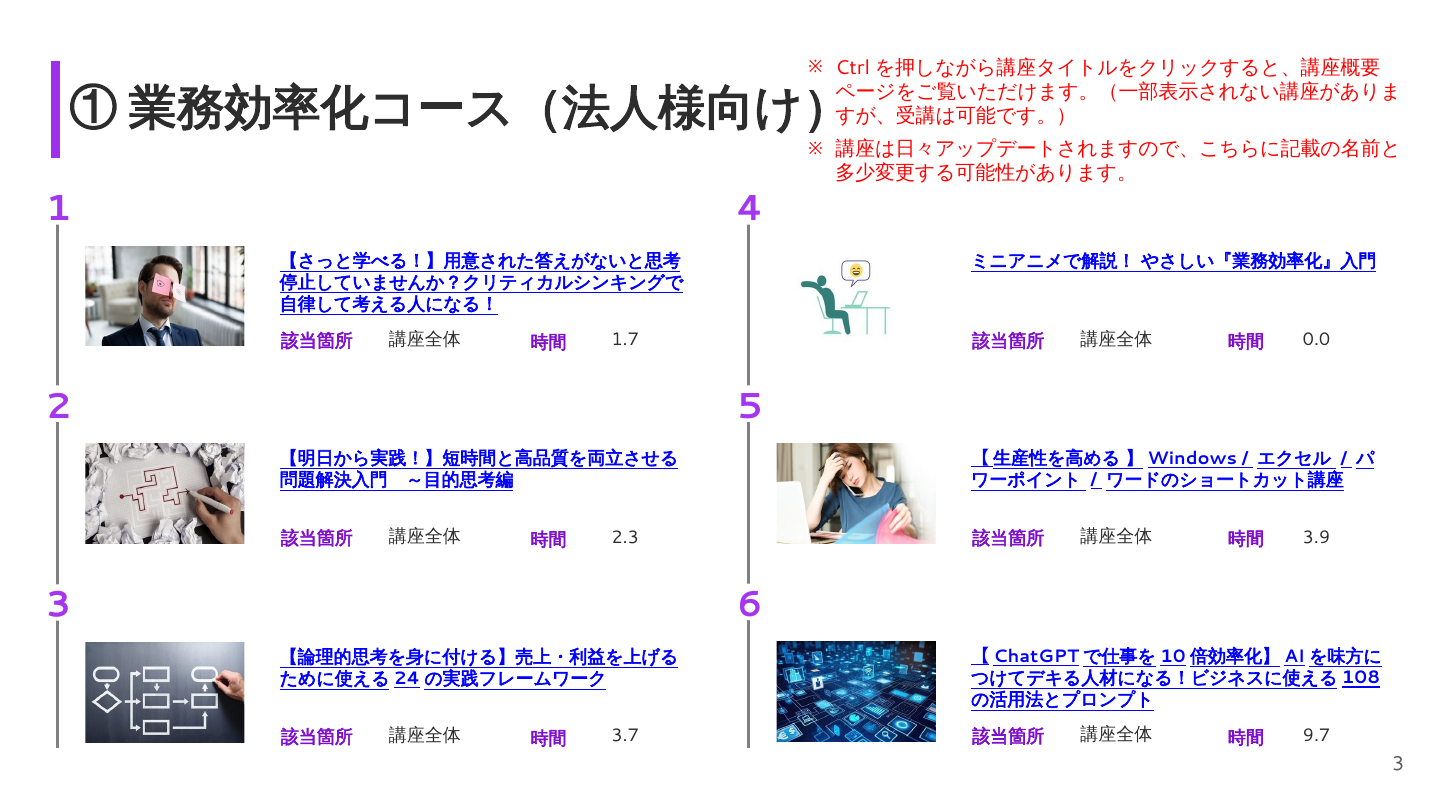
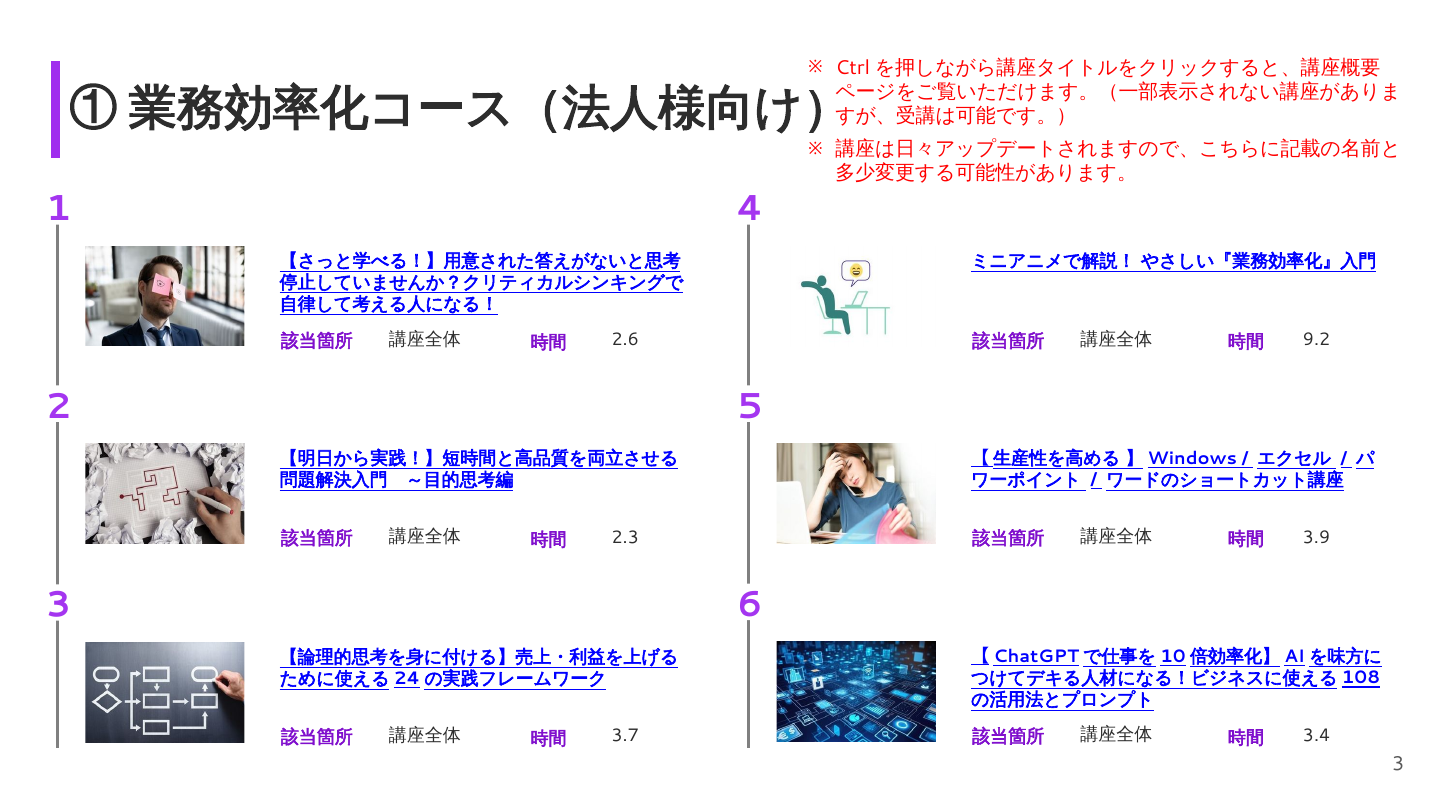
1.7: 1.7 -> 2.6
0.0: 0.0 -> 9.2
9.7: 9.7 -> 3.4
